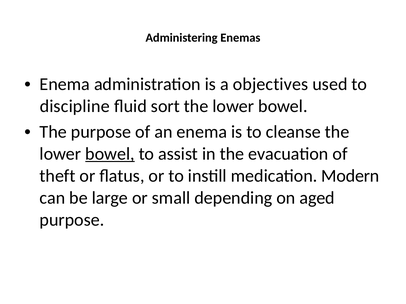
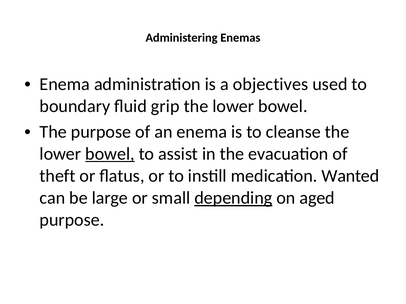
discipline: discipline -> boundary
sort: sort -> grip
Modern: Modern -> Wanted
depending underline: none -> present
